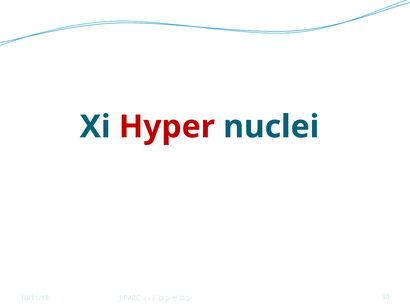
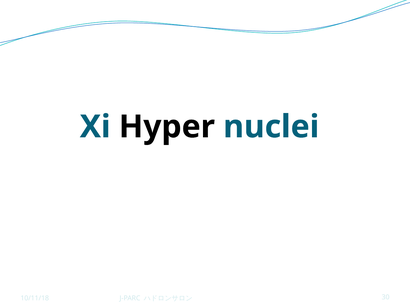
Hyper colour: red -> black
